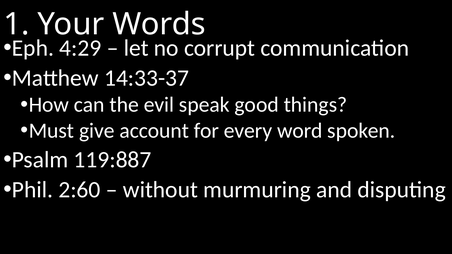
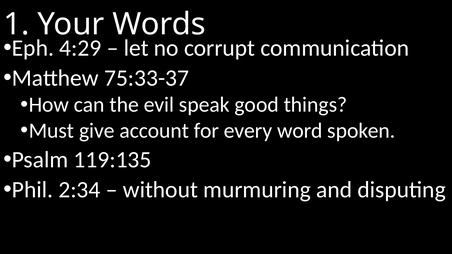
14:33-37: 14:33-37 -> 75:33-37
119:887: 119:887 -> 119:135
2:60: 2:60 -> 2:34
